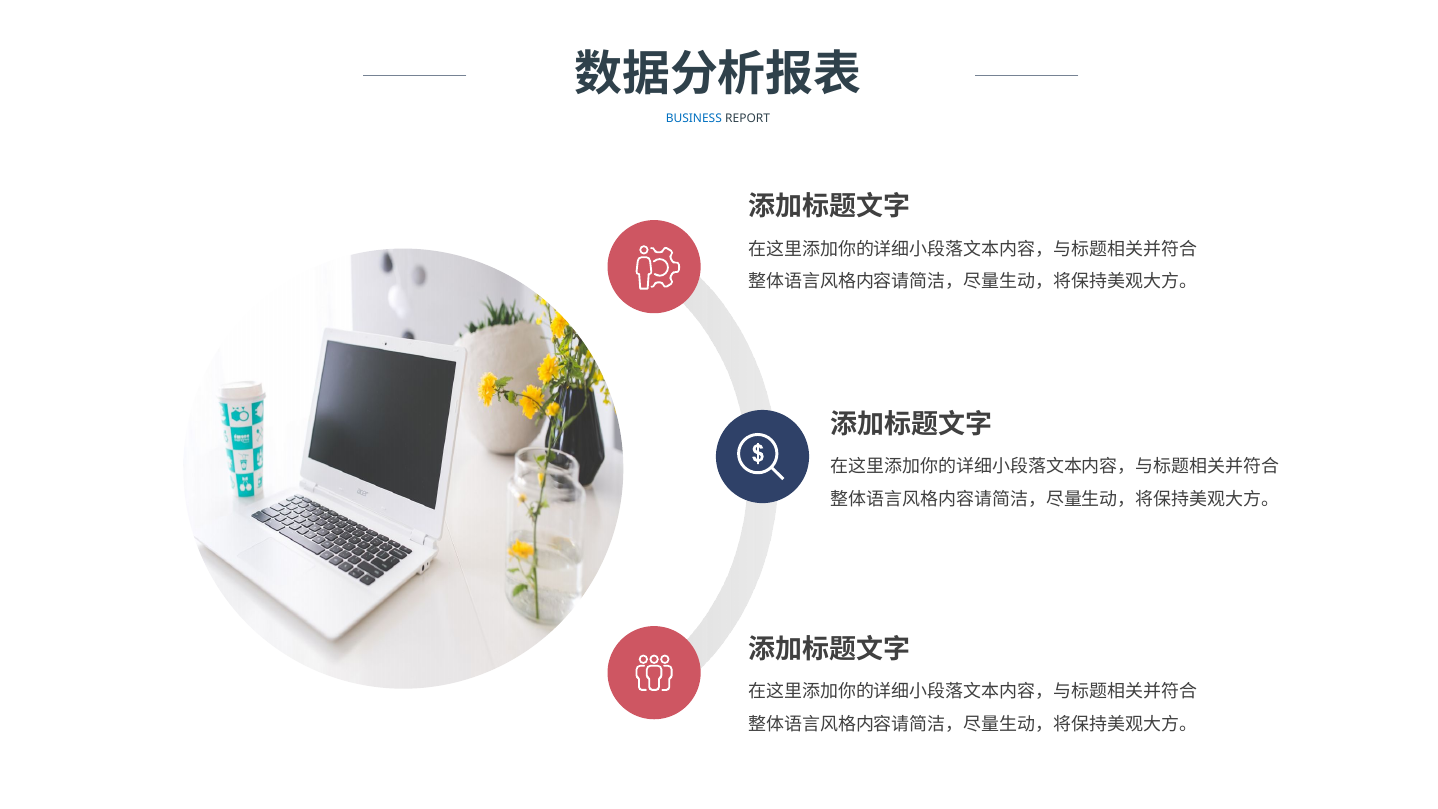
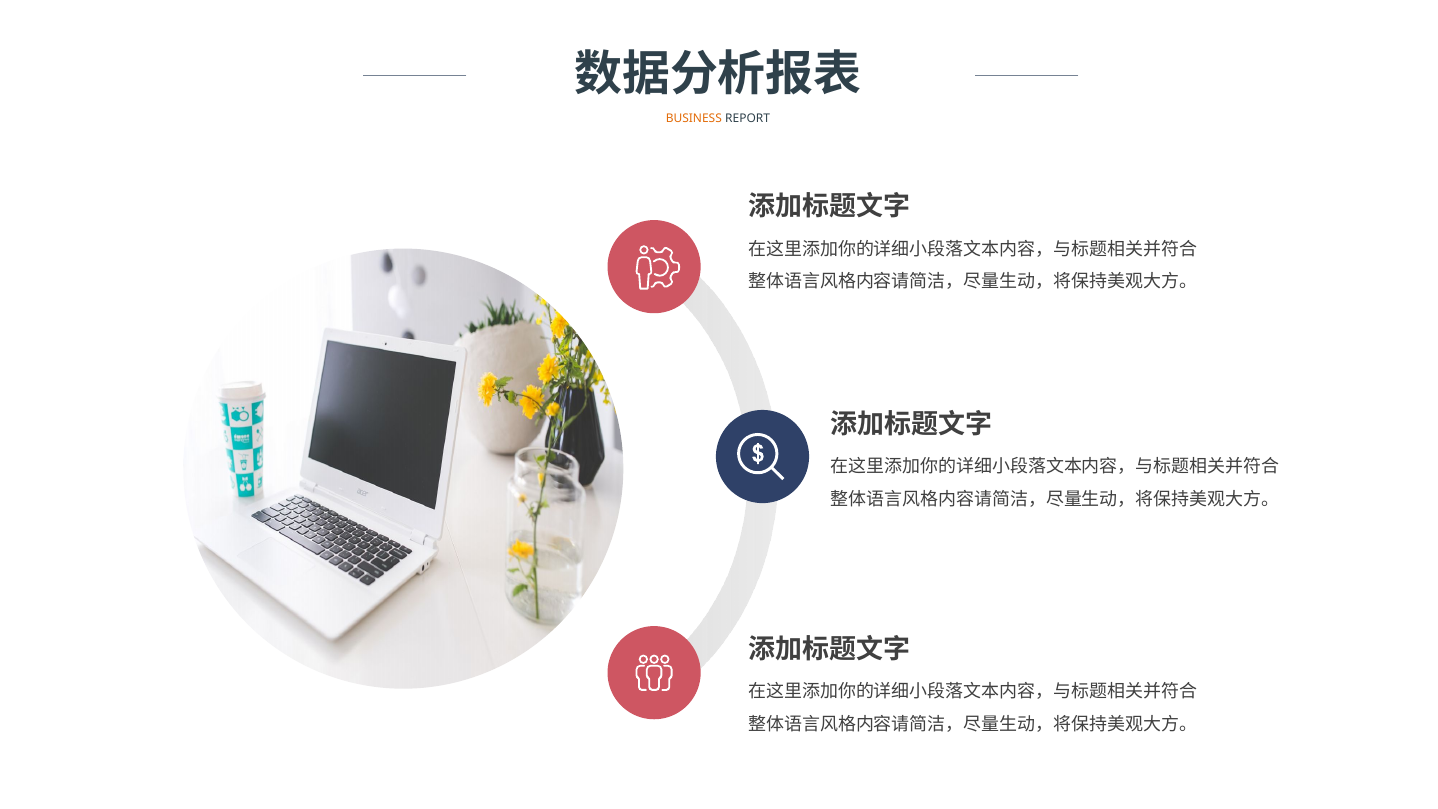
BUSINESS colour: blue -> orange
